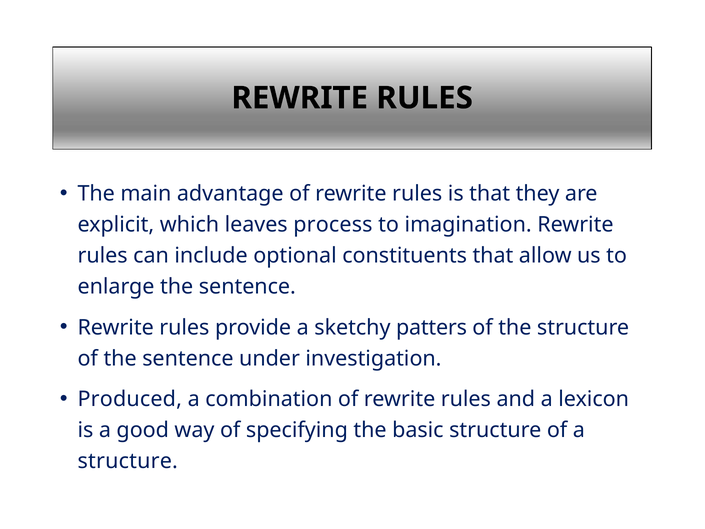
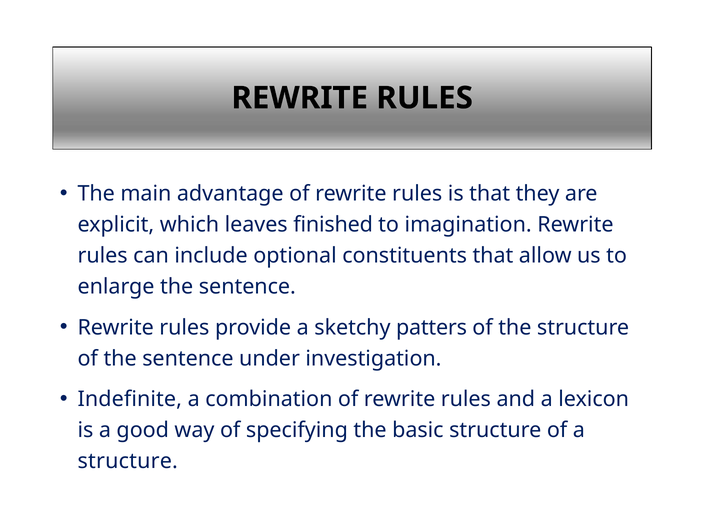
process: process -> finished
Produced: Produced -> Indefinite
